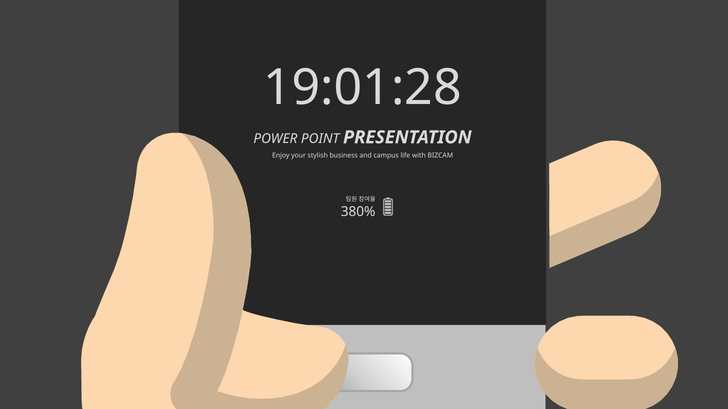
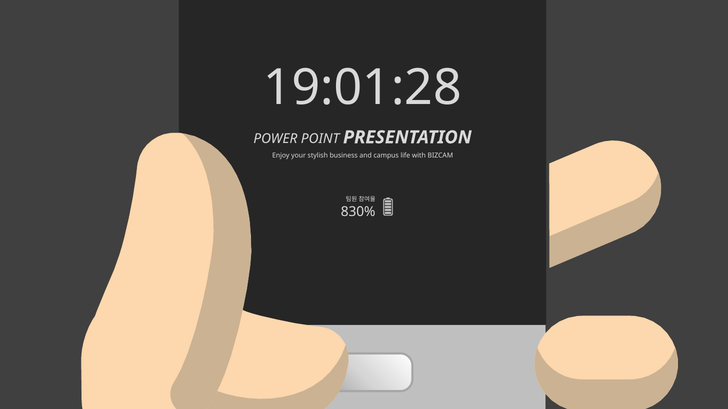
380%: 380% -> 830%
